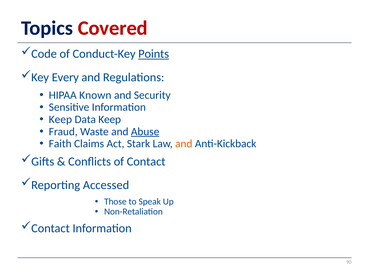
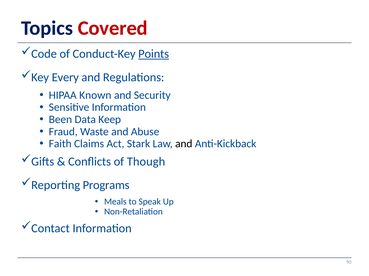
Keep at (60, 120): Keep -> Been
Abuse underline: present -> none
and at (184, 144) colour: orange -> black
of Contact: Contact -> Though
Accessed: Accessed -> Programs
Those: Those -> Meals
